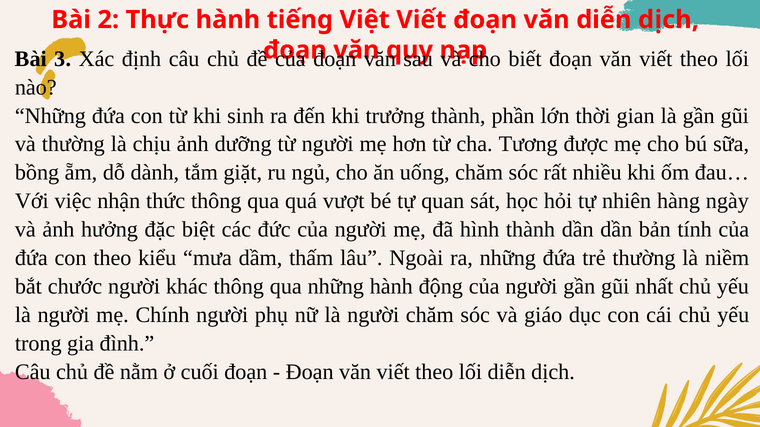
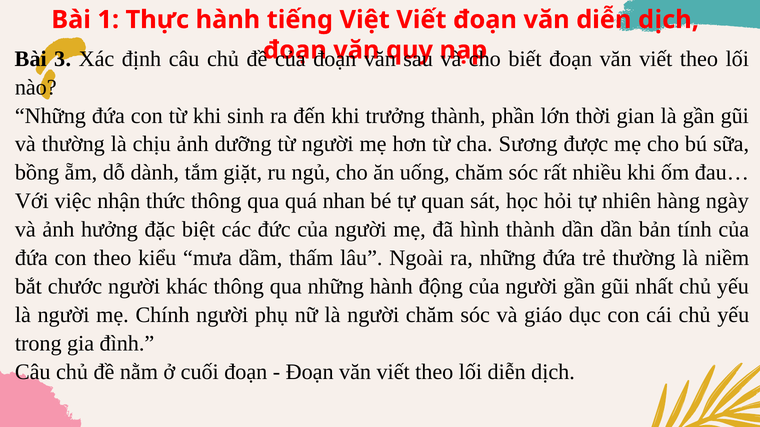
2: 2 -> 1
Tương: Tương -> Sương
vượt: vượt -> nhan
